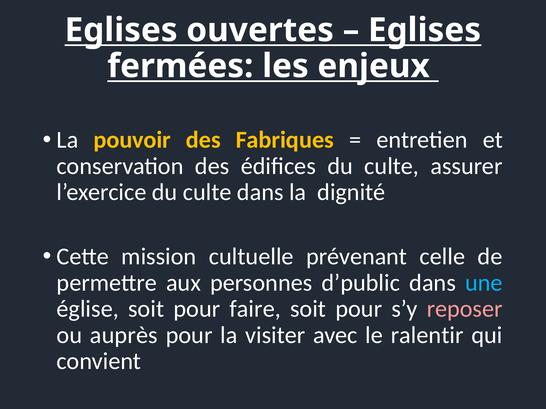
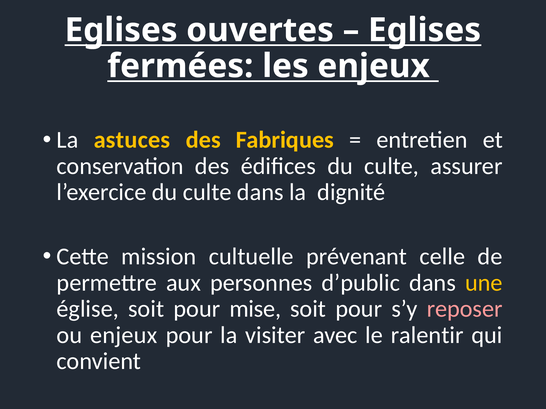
pouvoir: pouvoir -> astuces
une colour: light blue -> yellow
faire: faire -> mise
ou auprès: auprès -> enjeux
